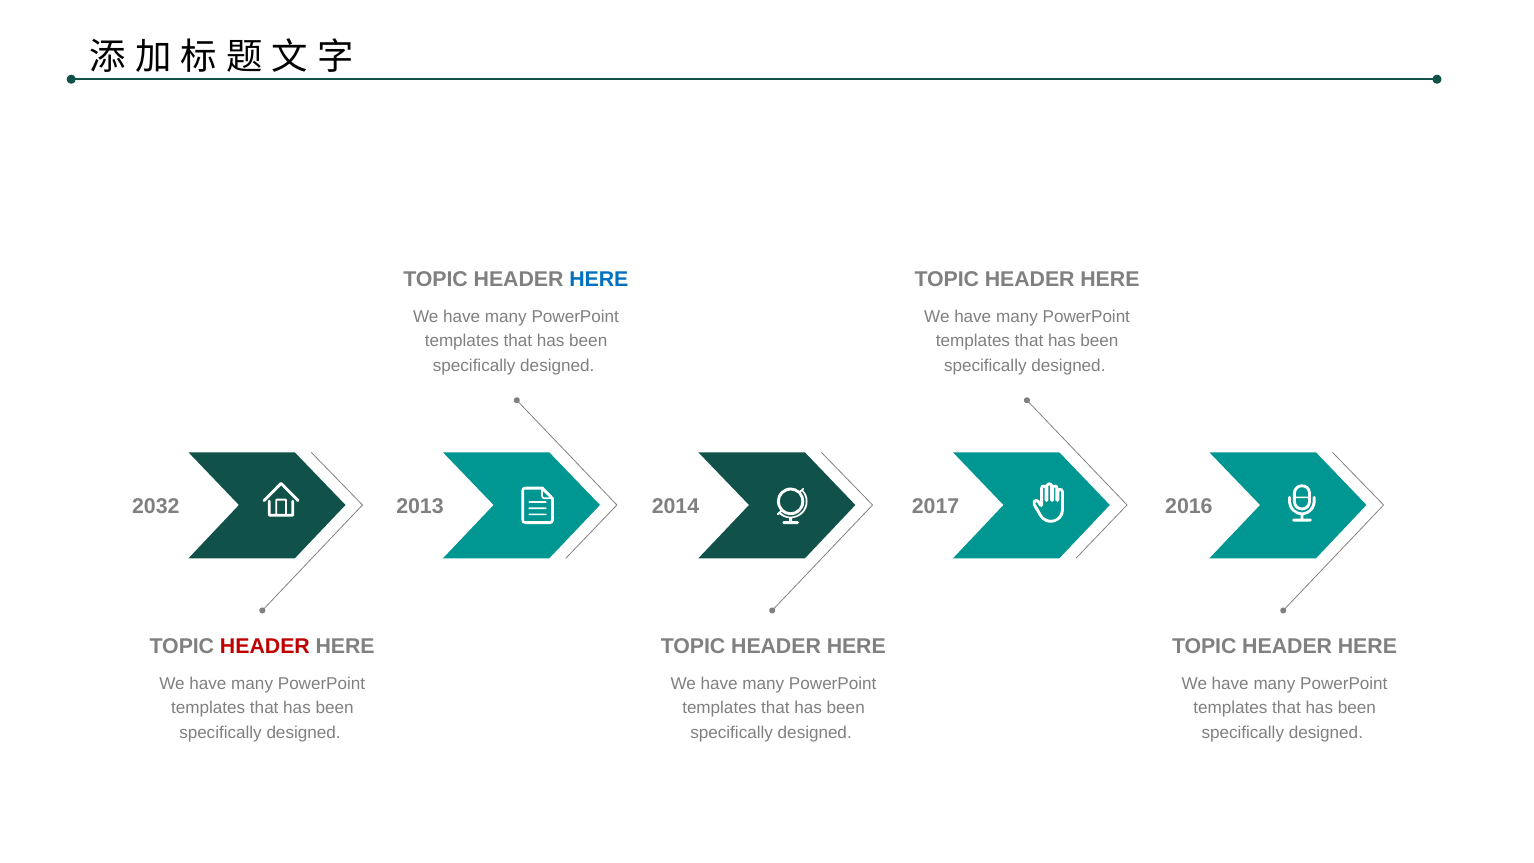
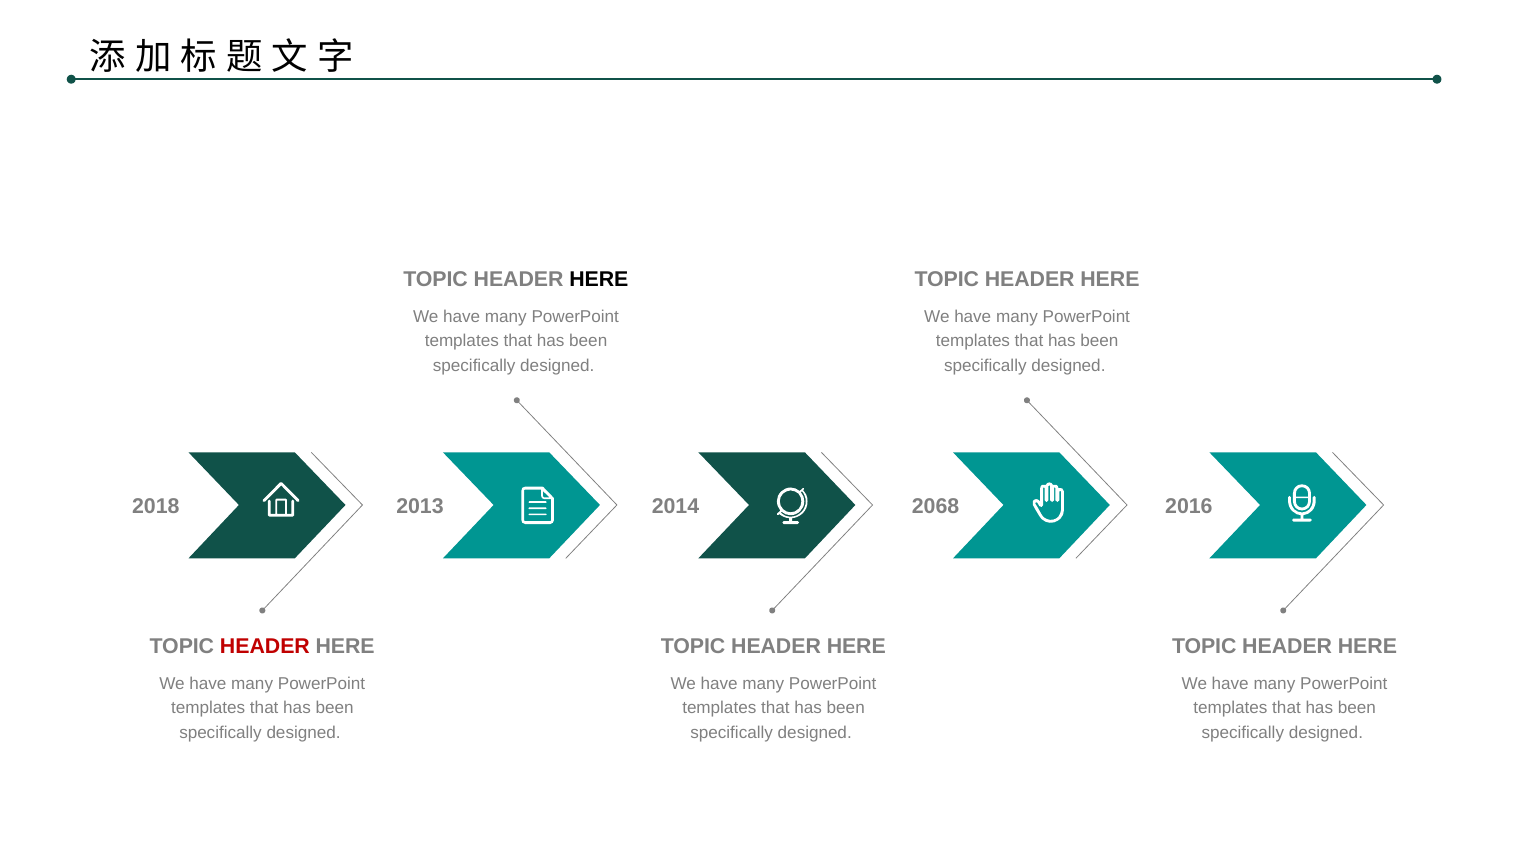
HERE at (599, 279) colour: blue -> black
2032: 2032 -> 2018
2017: 2017 -> 2068
